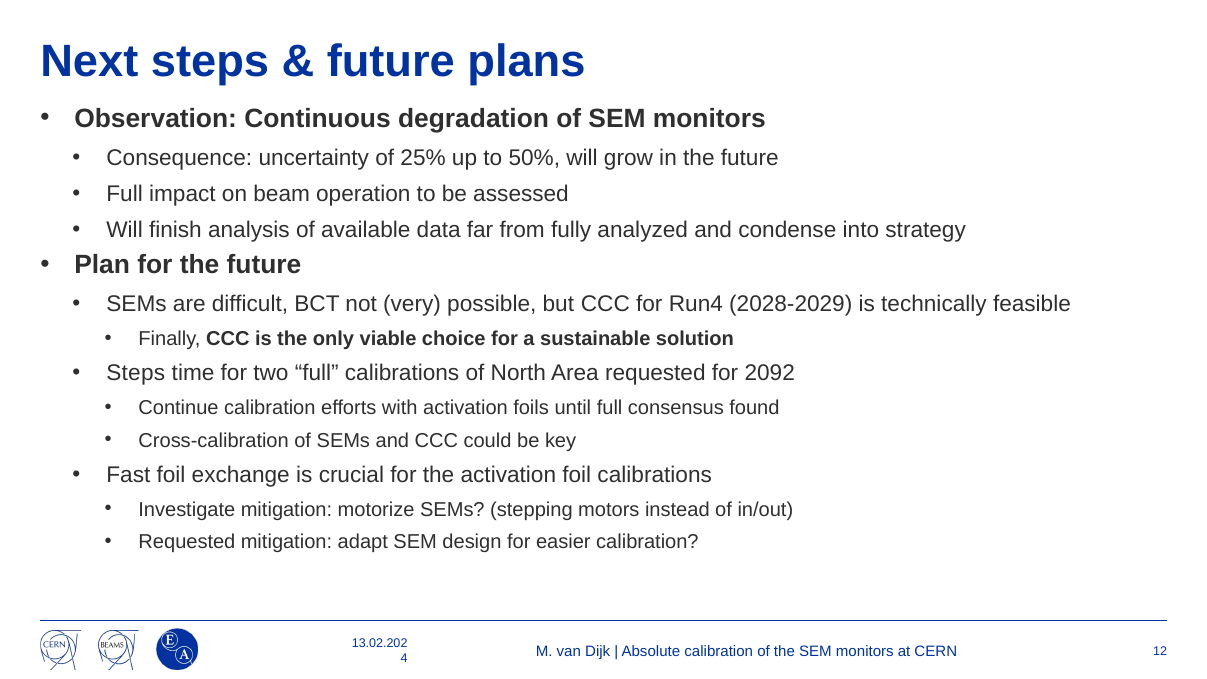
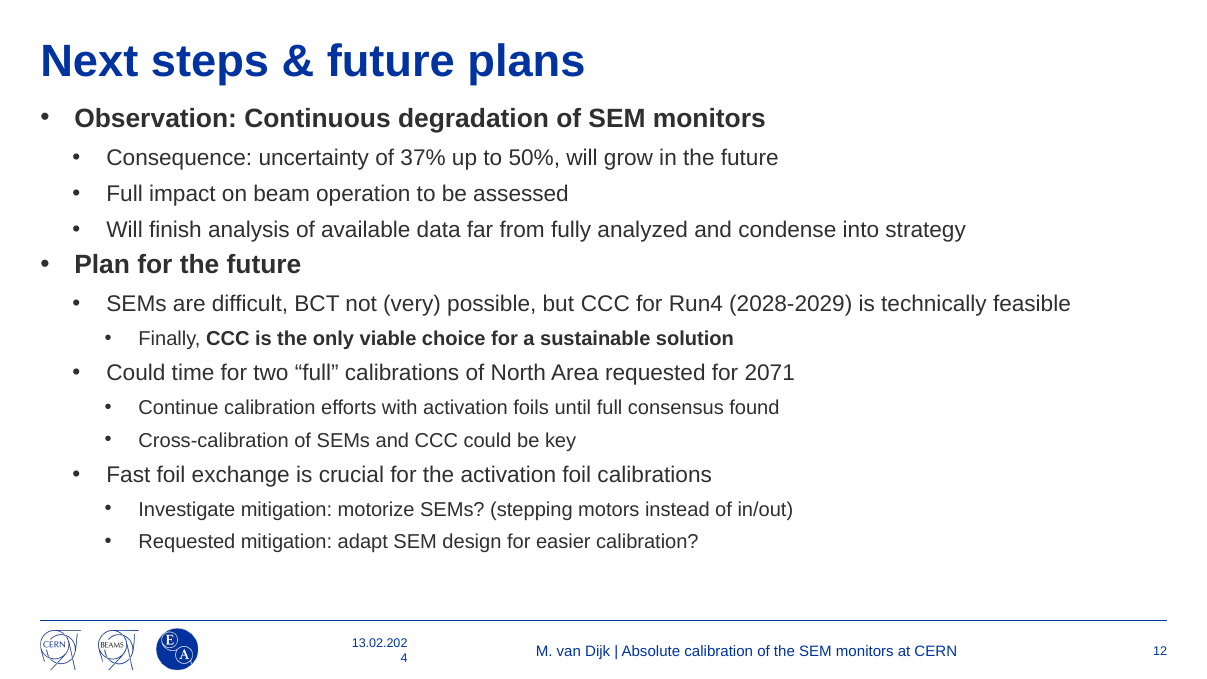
25%: 25% -> 37%
Steps at (136, 373): Steps -> Could
2092: 2092 -> 2071
